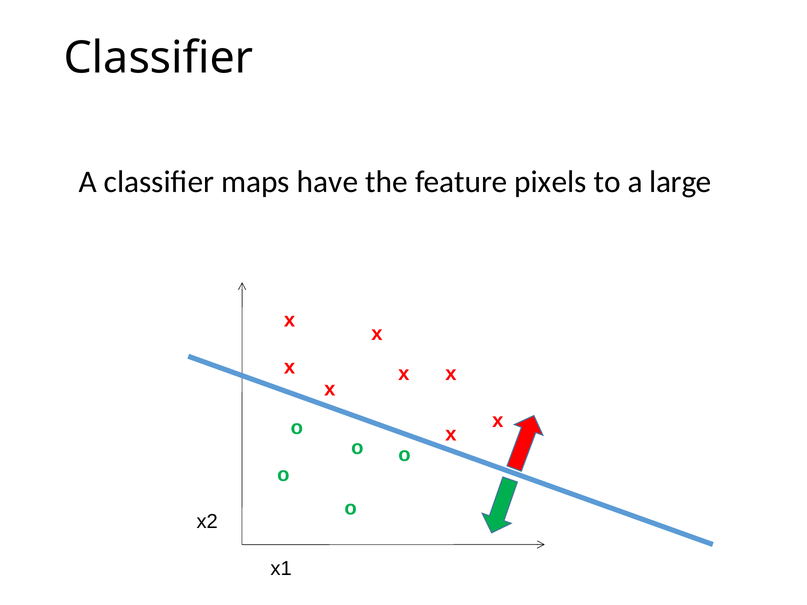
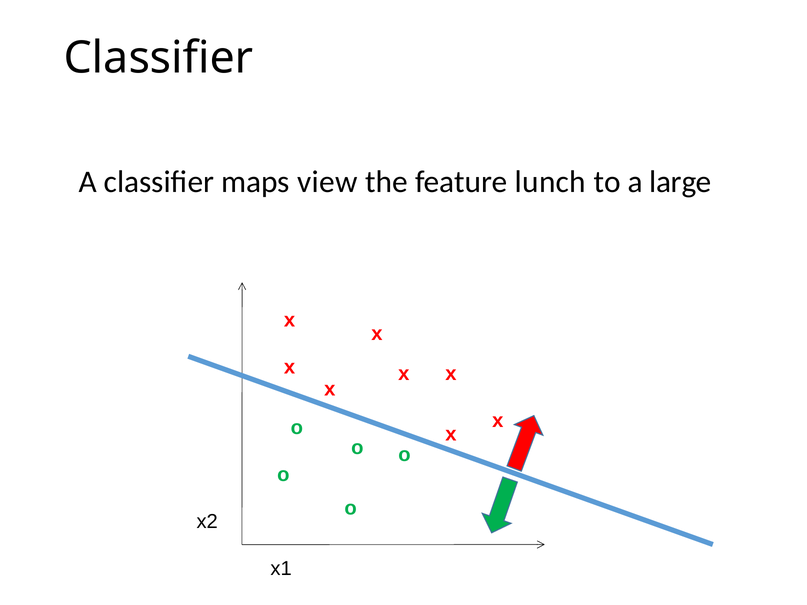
have: have -> view
pixels: pixels -> lunch
